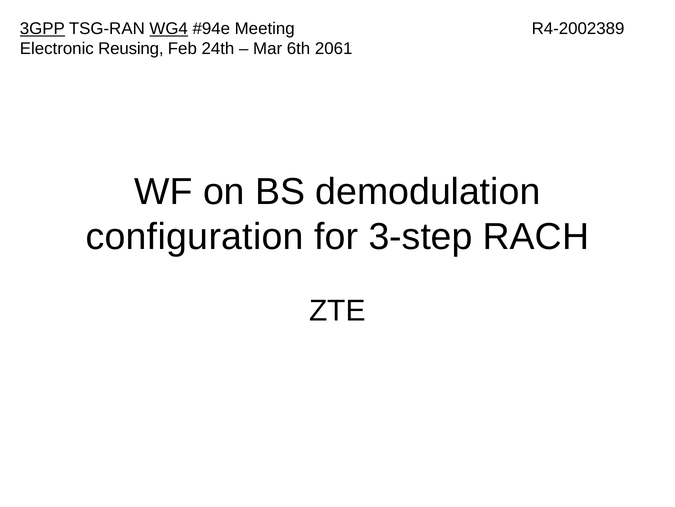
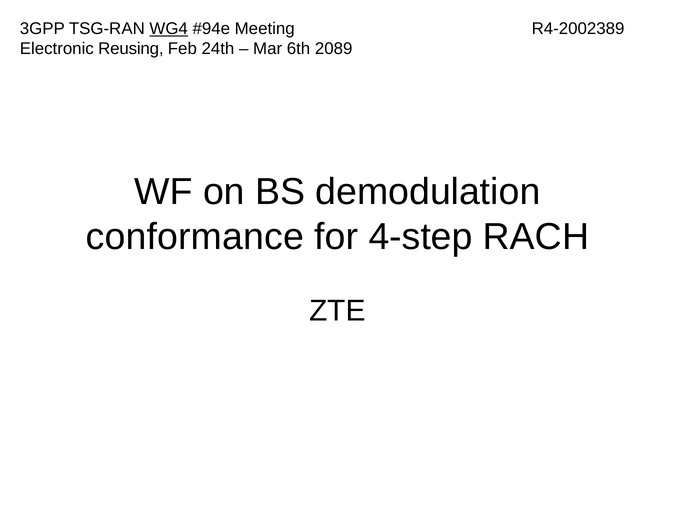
3GPP underline: present -> none
2061: 2061 -> 2089
configuration: configuration -> conformance
3-step: 3-step -> 4-step
